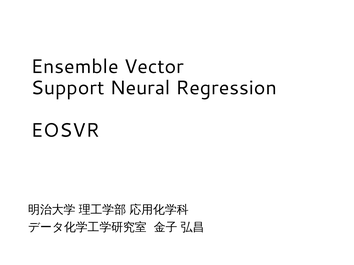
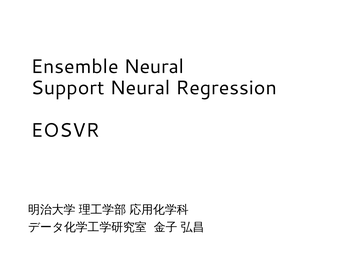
Ensemble Vector: Vector -> Neural
